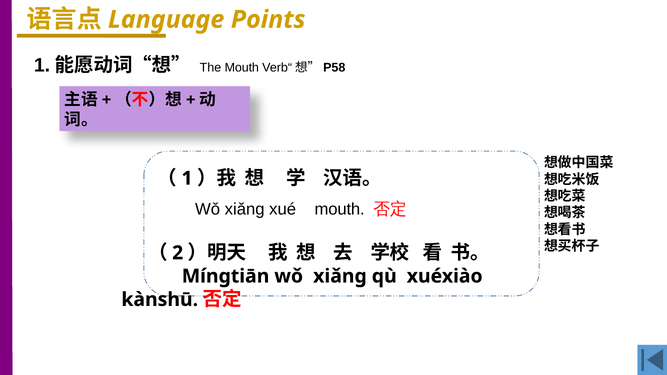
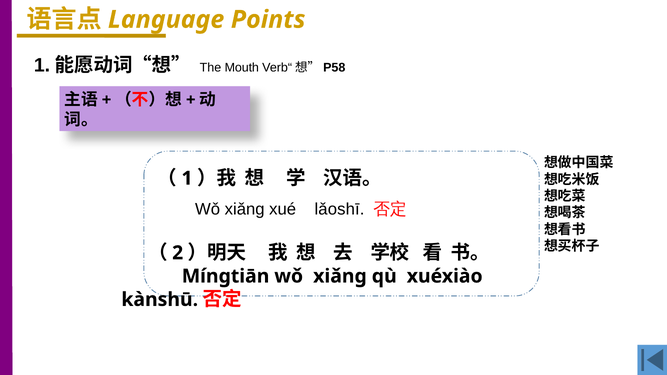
xué mouth: mouth -> lǎoshī
